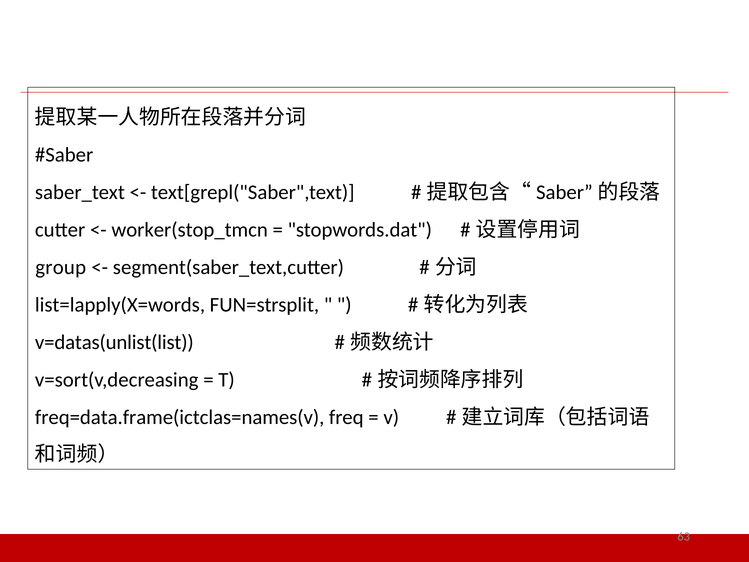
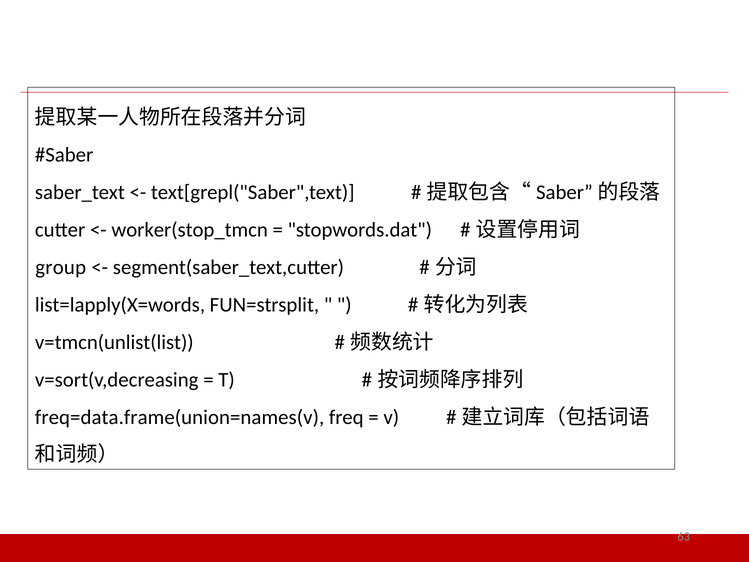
v=datas(unlist(list: v=datas(unlist(list -> v=tmcn(unlist(list
freq=data.frame(ictclas=names(v: freq=data.frame(ictclas=names(v -> freq=data.frame(union=names(v
